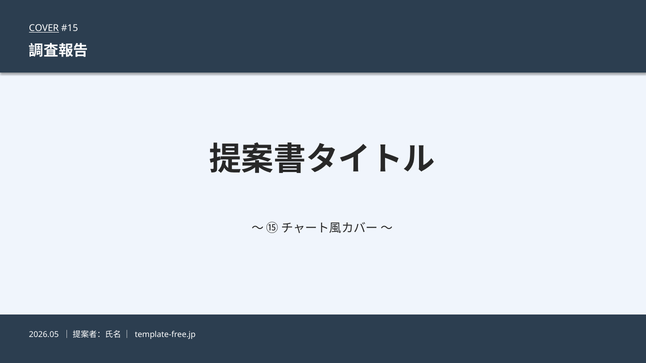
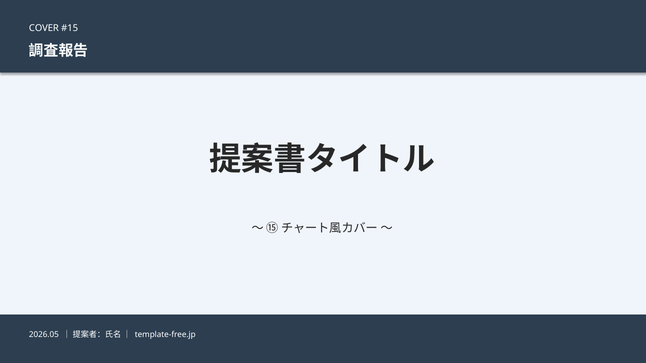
COVER underline: present -> none
